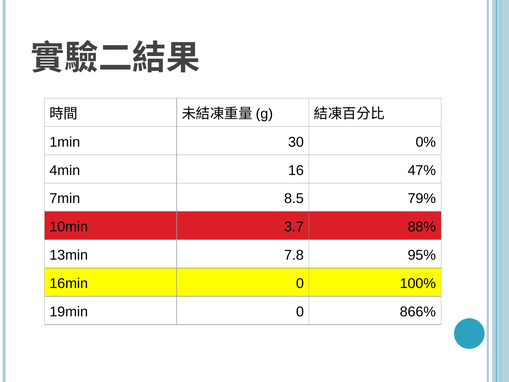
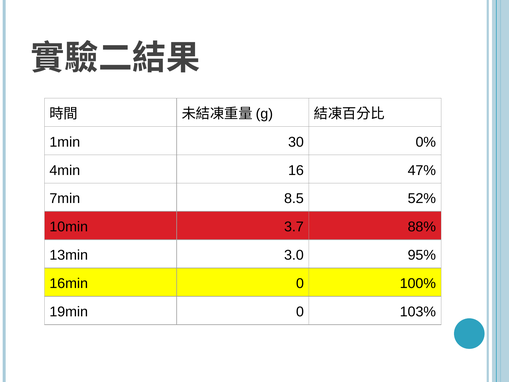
79%: 79% -> 52%
7.8: 7.8 -> 3.0
866%: 866% -> 103%
